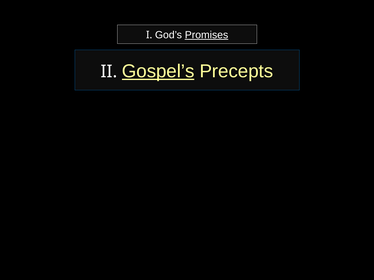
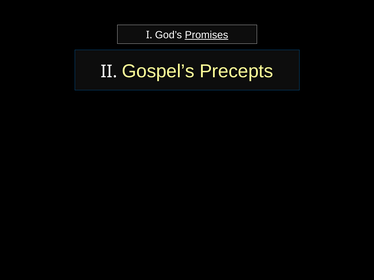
Gospel’s underline: present -> none
